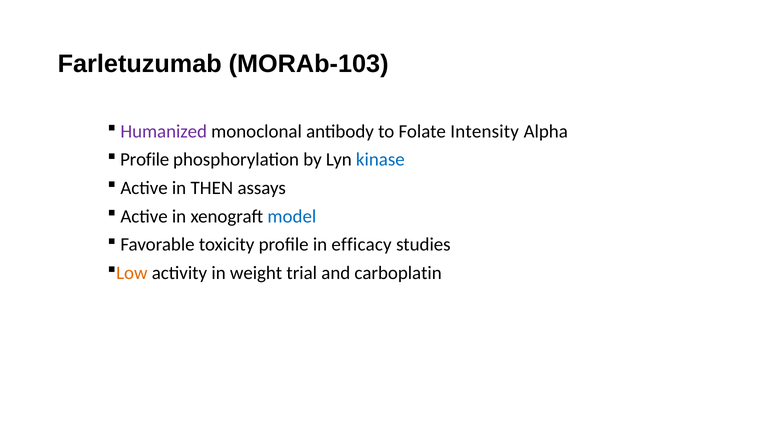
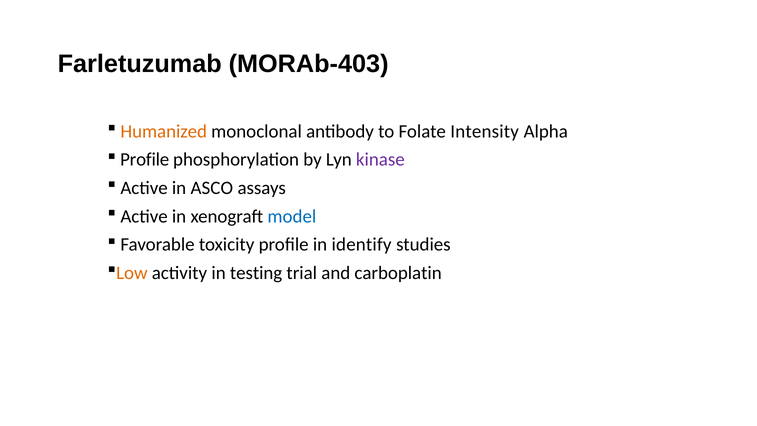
MORAb-103: MORAb-103 -> MORAb-403
Humanized colour: purple -> orange
kinase colour: blue -> purple
THEN: THEN -> ASCO
efficacy: efficacy -> identify
weight: weight -> testing
